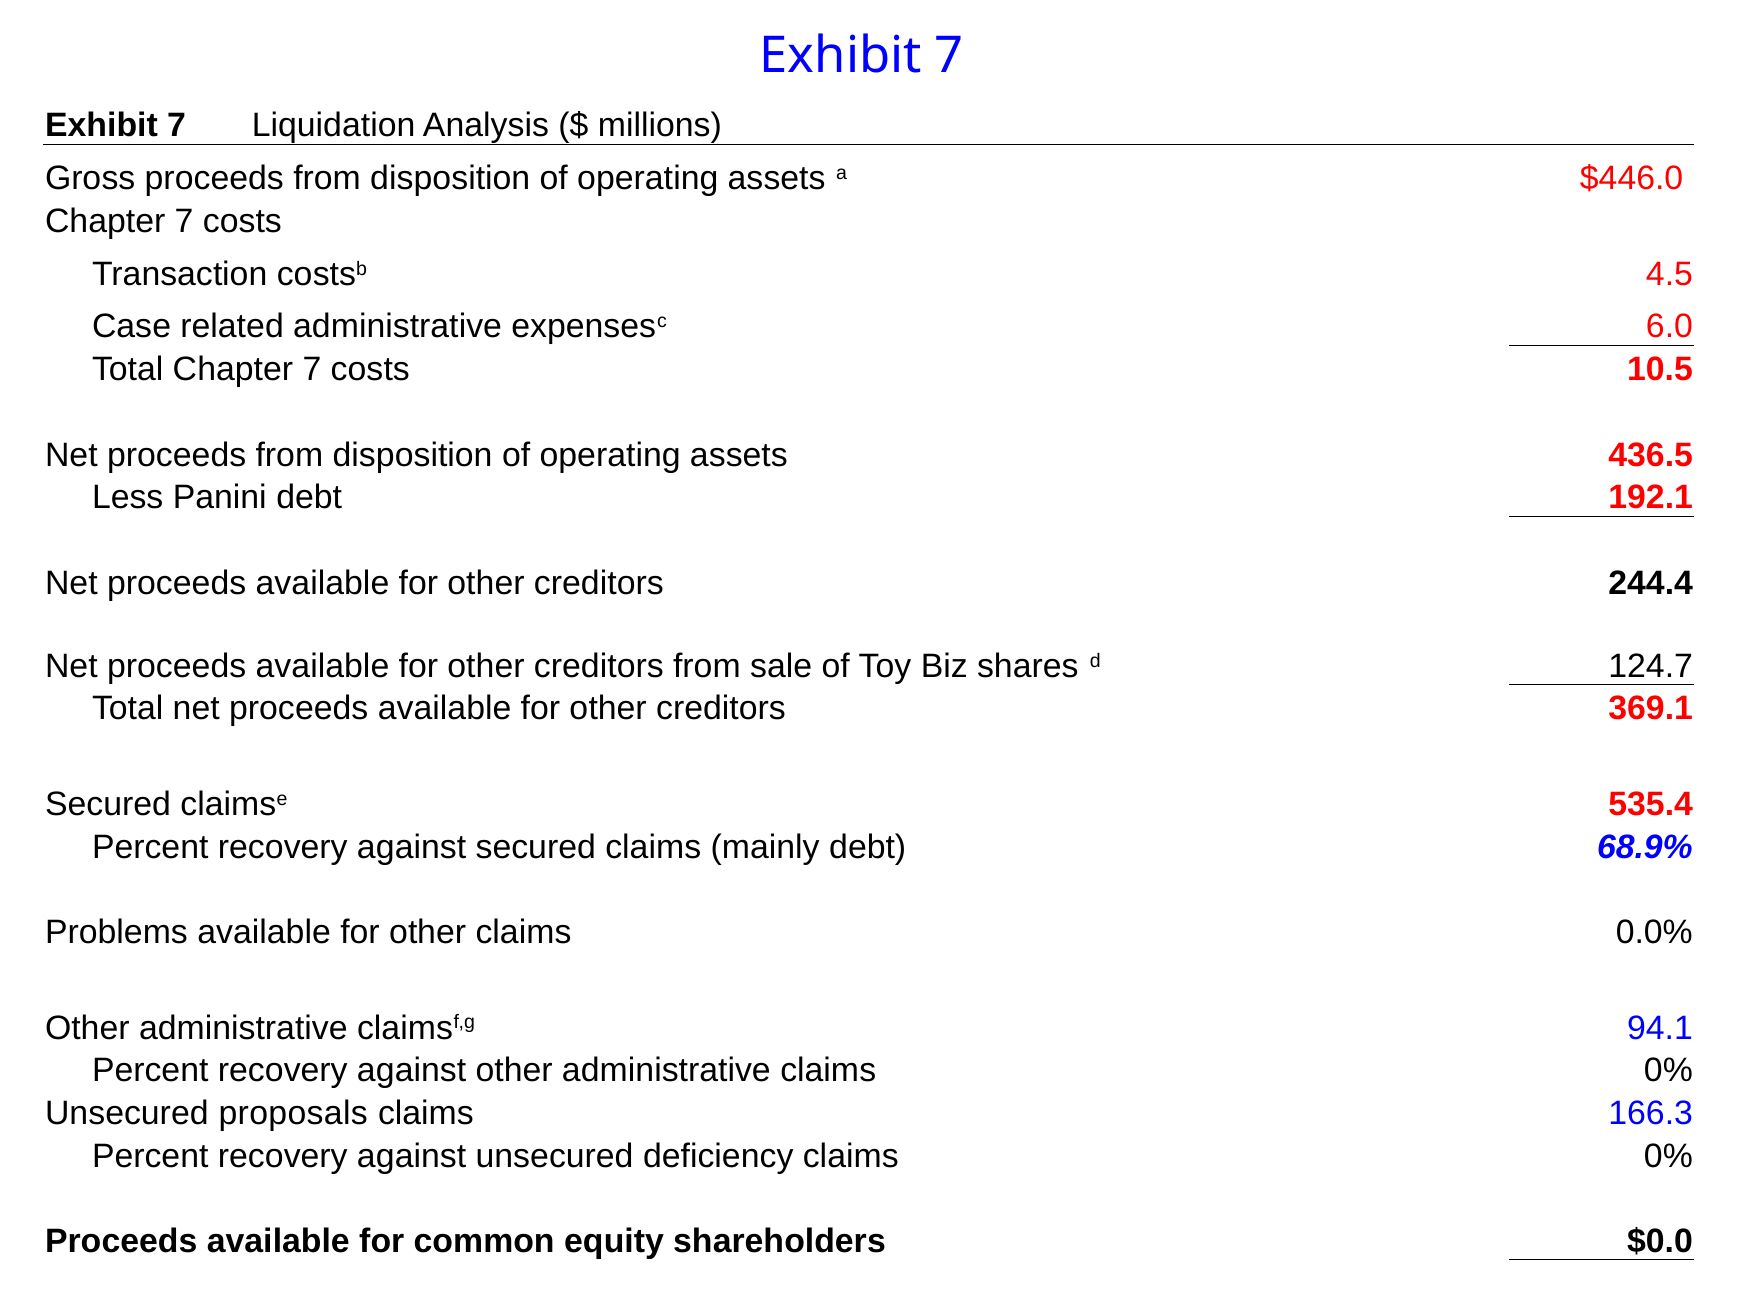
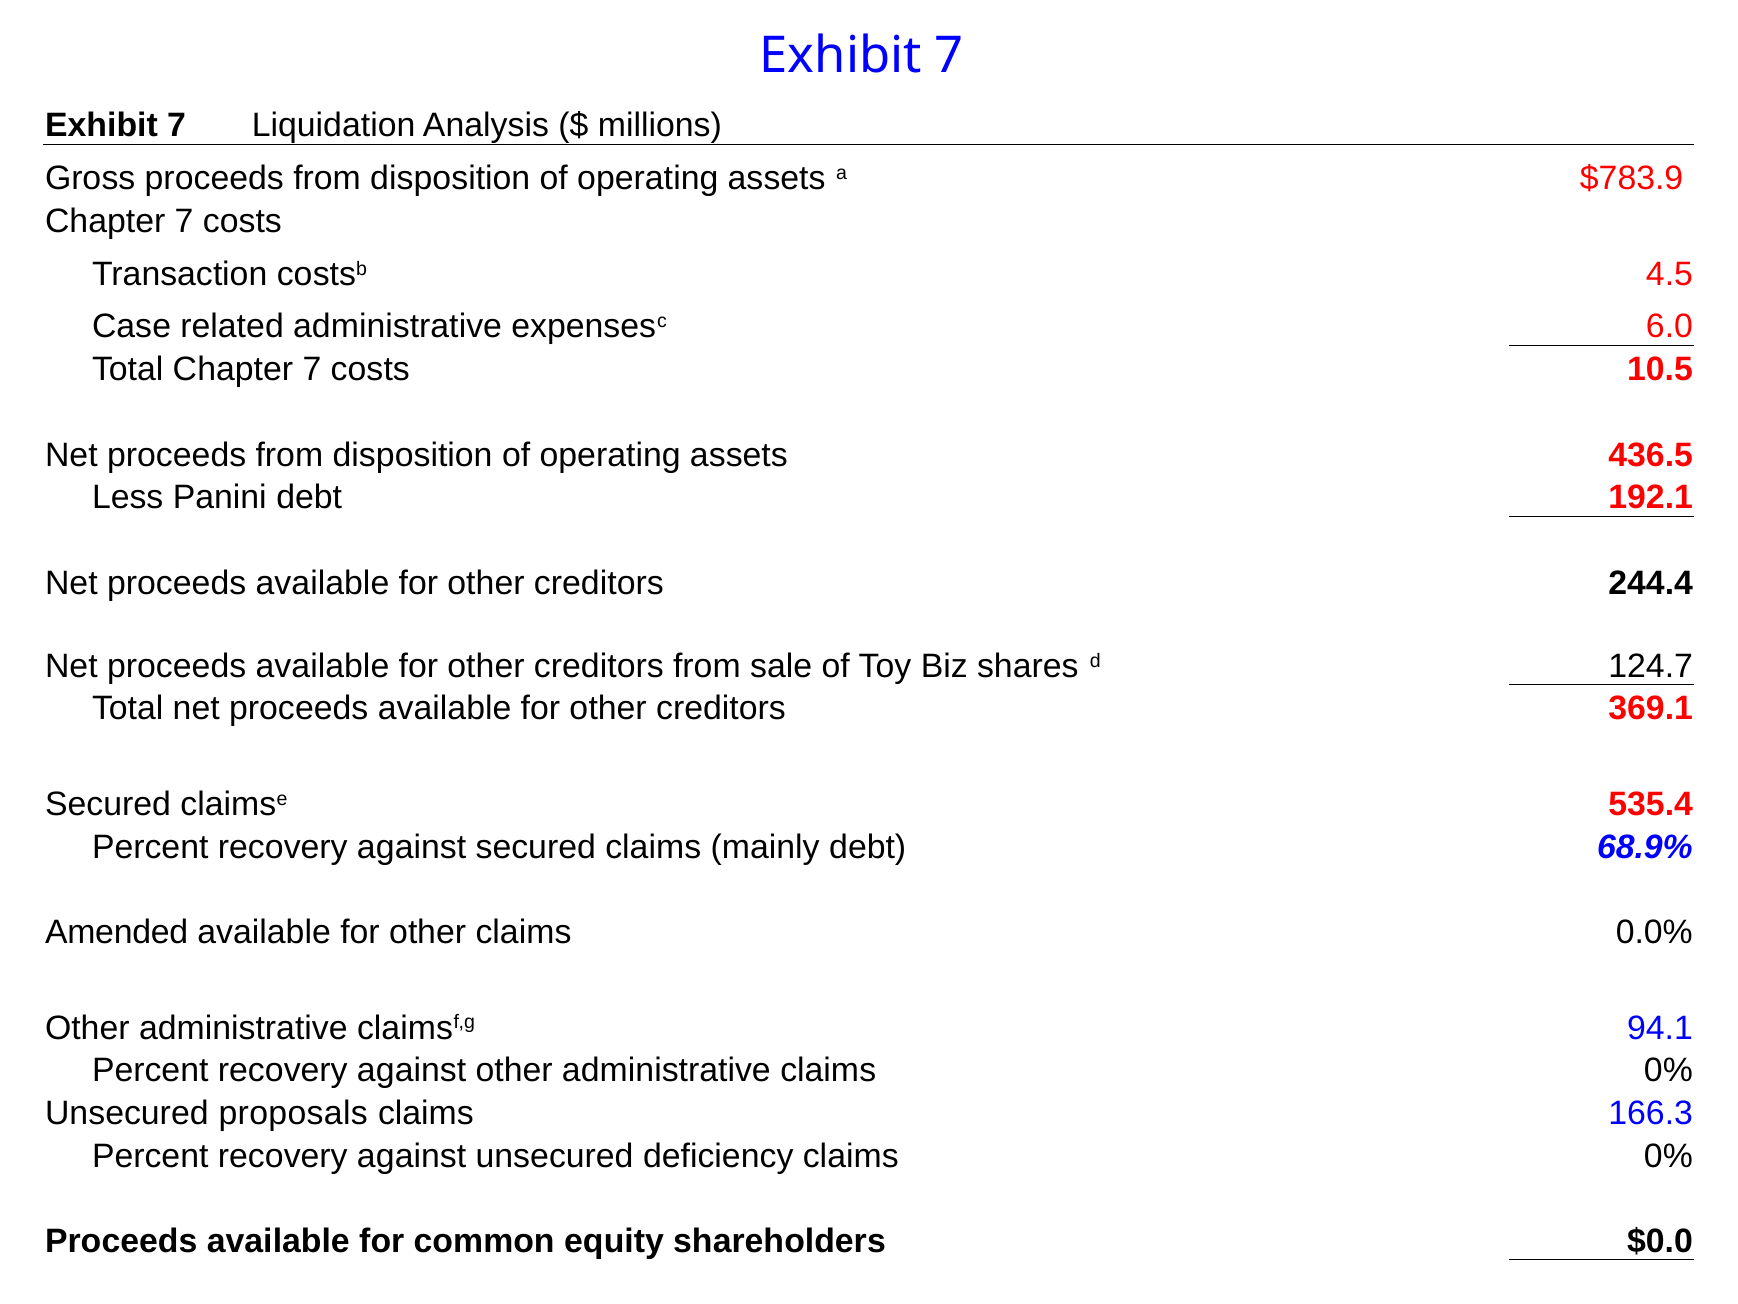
$446.0: $446.0 -> $783.9
Problems: Problems -> Amended
